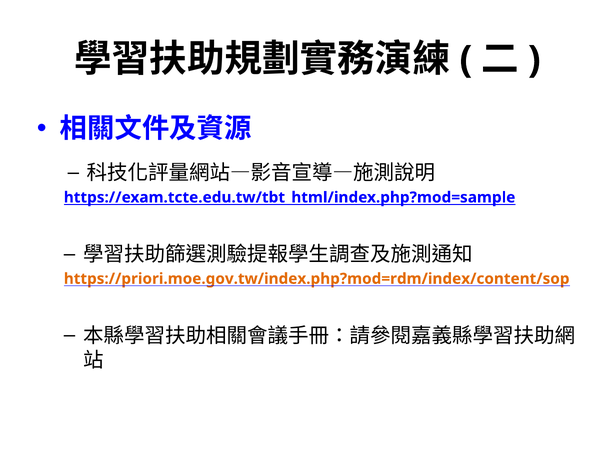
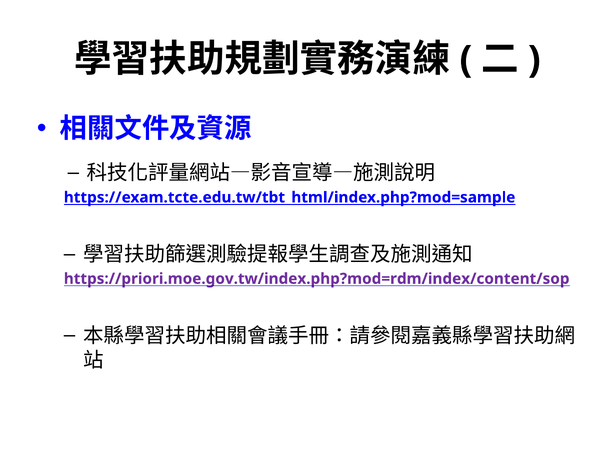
https://priori.moe.gov.tw/index.php?mod=rdm/index/content/sop colour: orange -> purple
